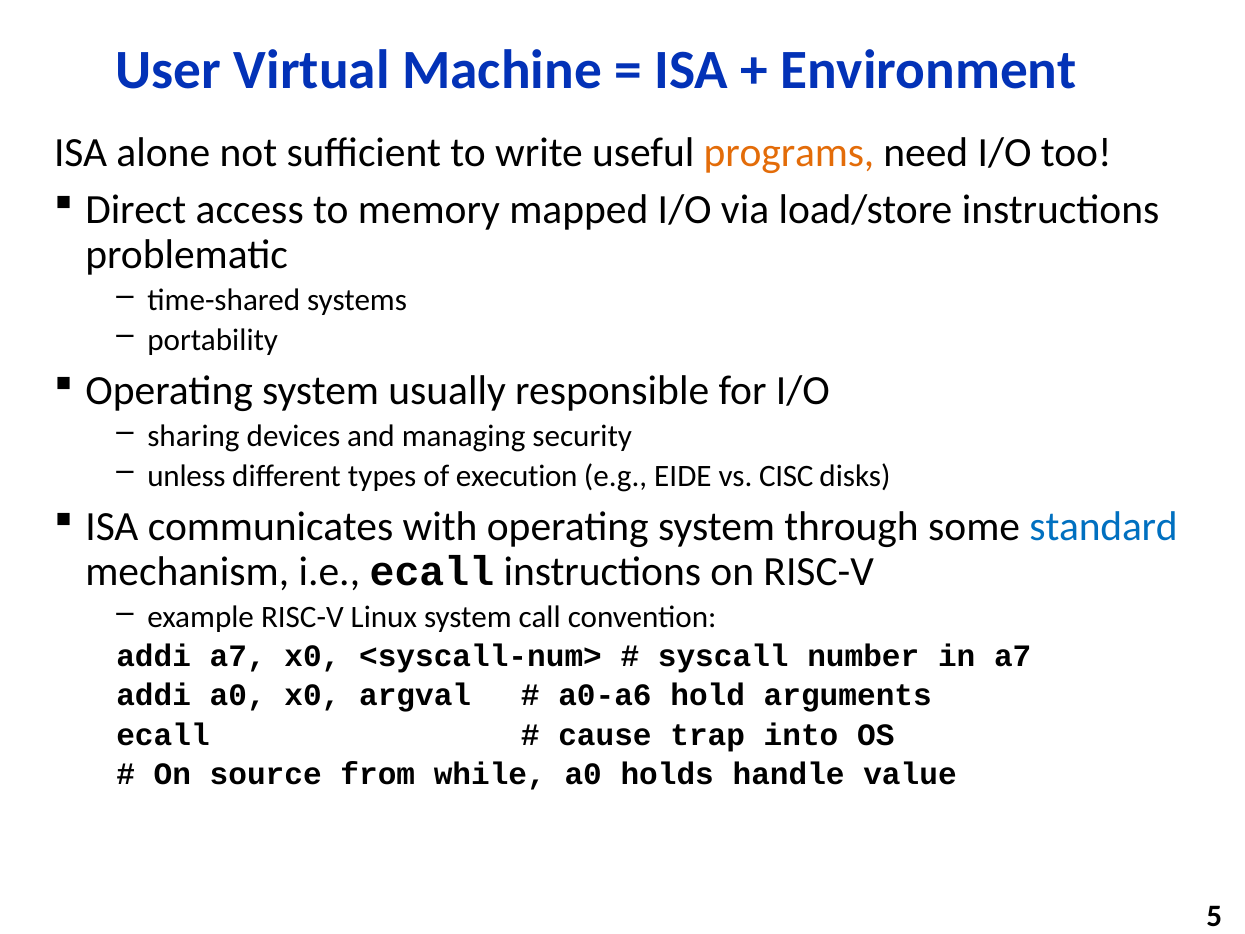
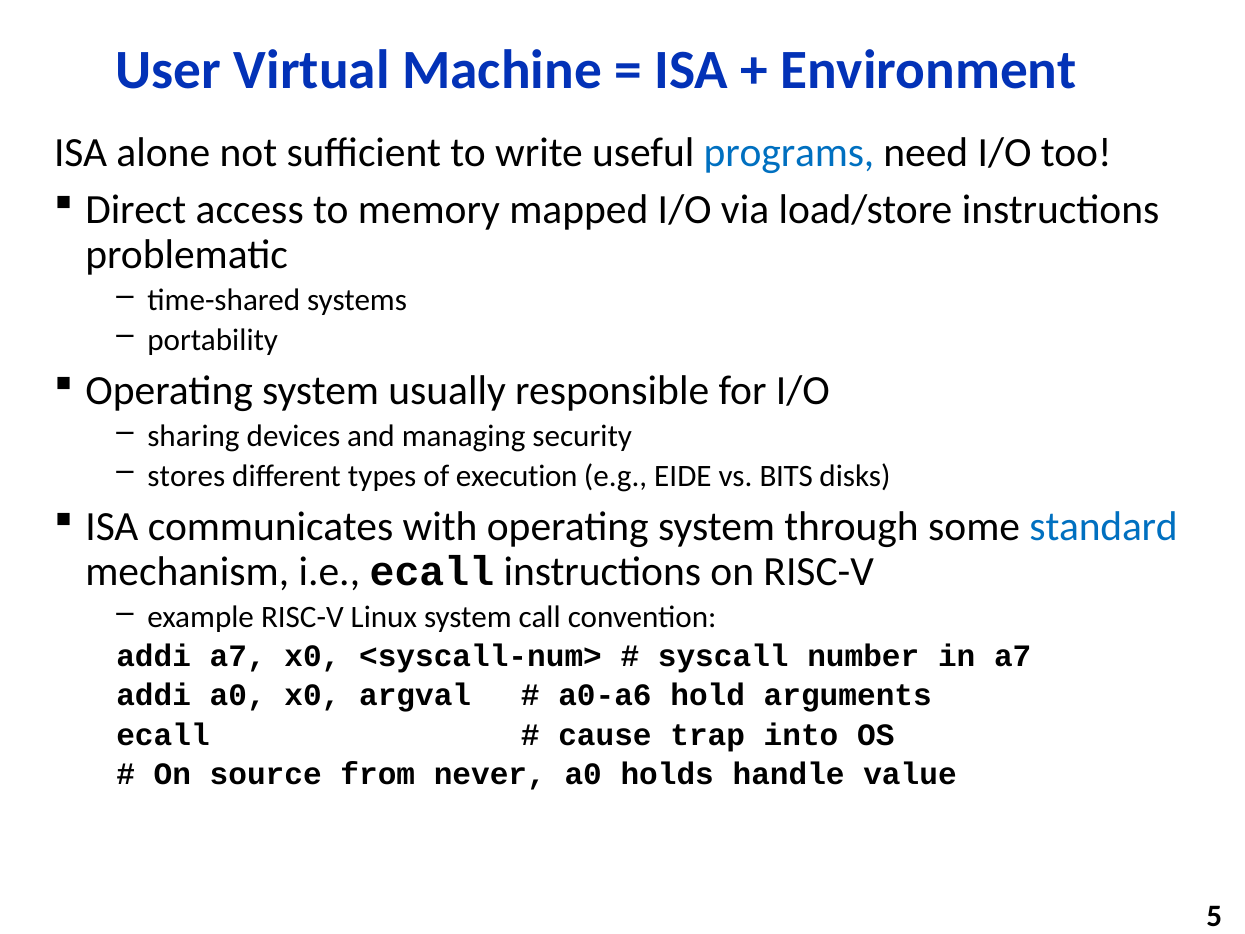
programs colour: orange -> blue
unless: unless -> stores
CISC: CISC -> BITS
while: while -> never
